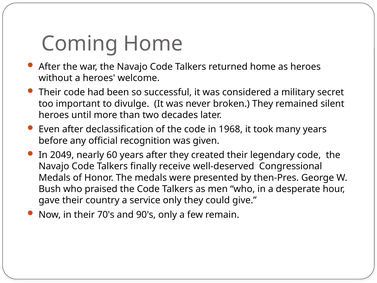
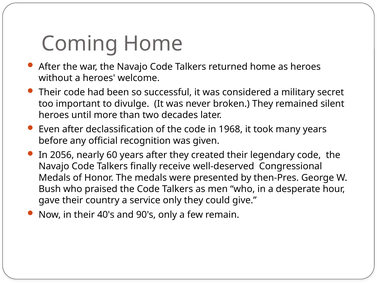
2049: 2049 -> 2056
70's: 70's -> 40's
